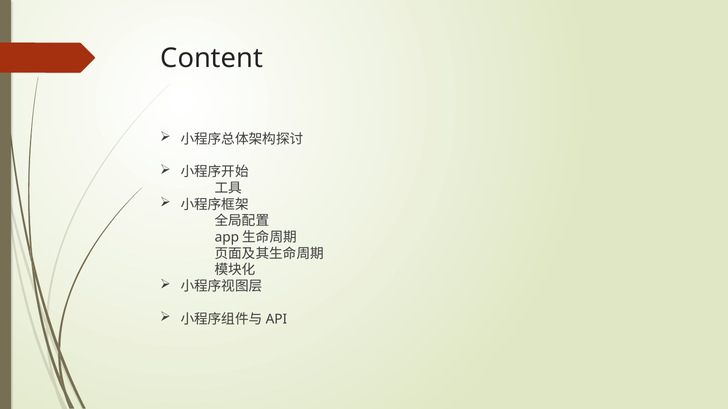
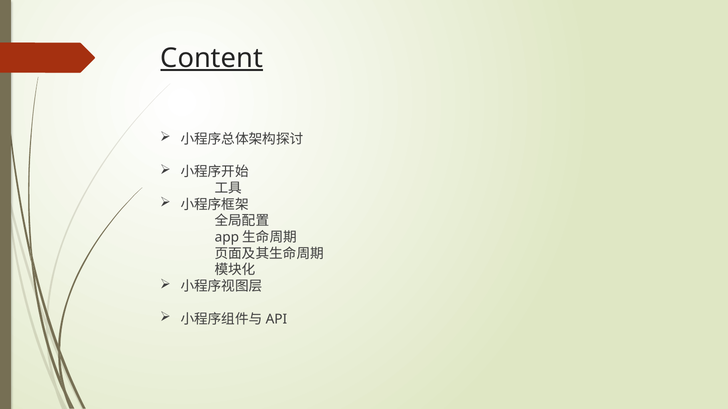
Content underline: none -> present
